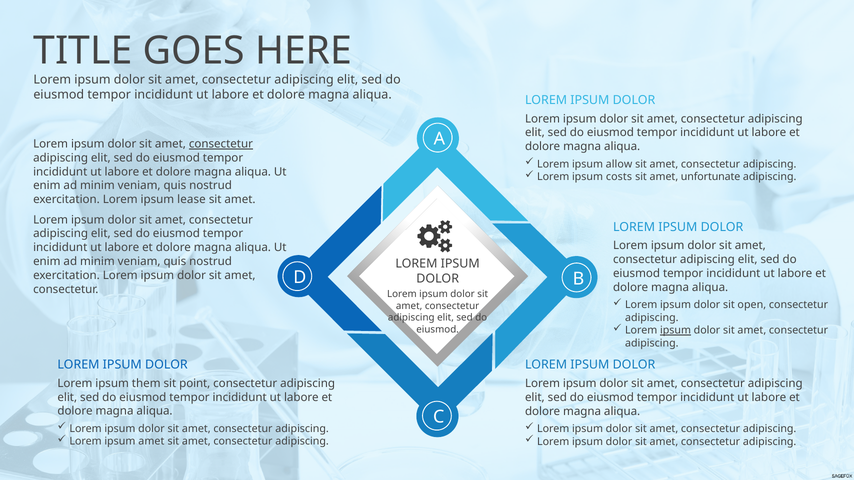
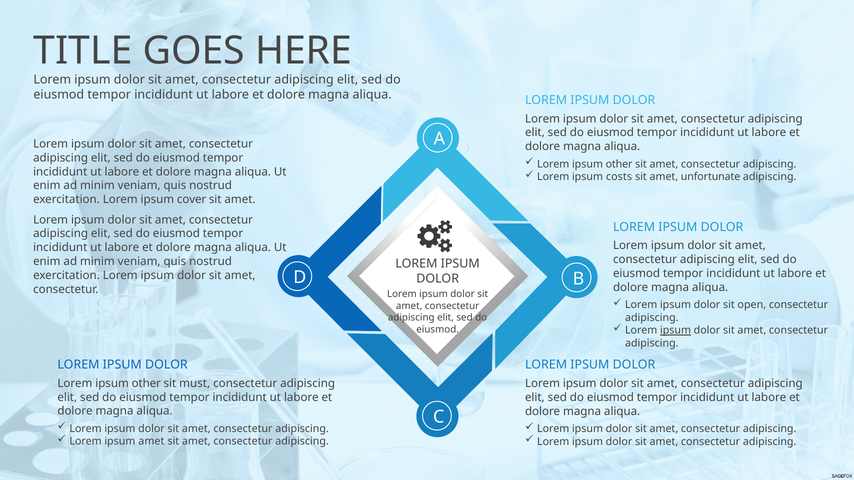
consectetur at (221, 144) underline: present -> none
allow at (619, 164): allow -> other
lease: lease -> cover
them at (146, 384): them -> other
point: point -> must
